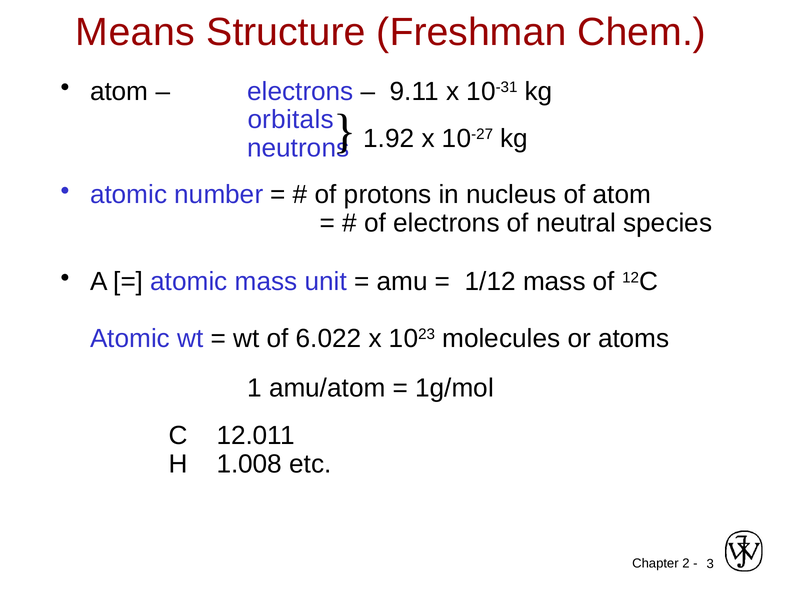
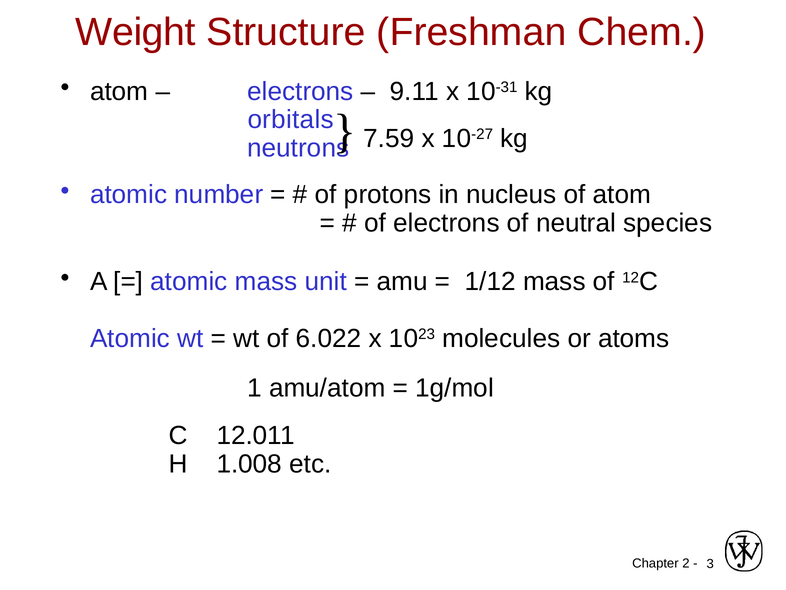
Means: Means -> Weight
1.92: 1.92 -> 7.59
